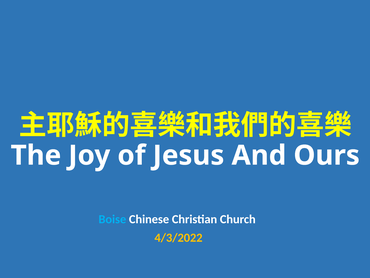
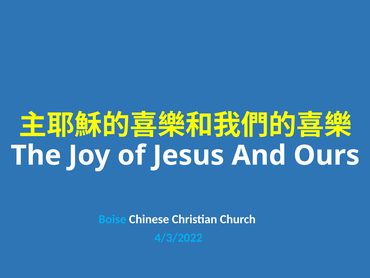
4/3/2022 colour: yellow -> light blue
